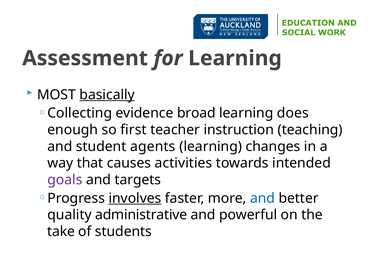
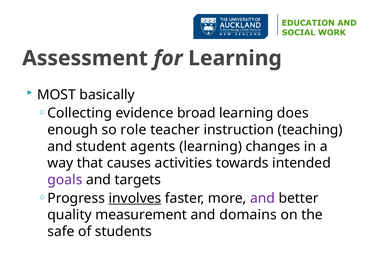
basically underline: present -> none
first: first -> role
and at (262, 198) colour: blue -> purple
administrative: administrative -> measurement
powerful: powerful -> domains
take: take -> safe
